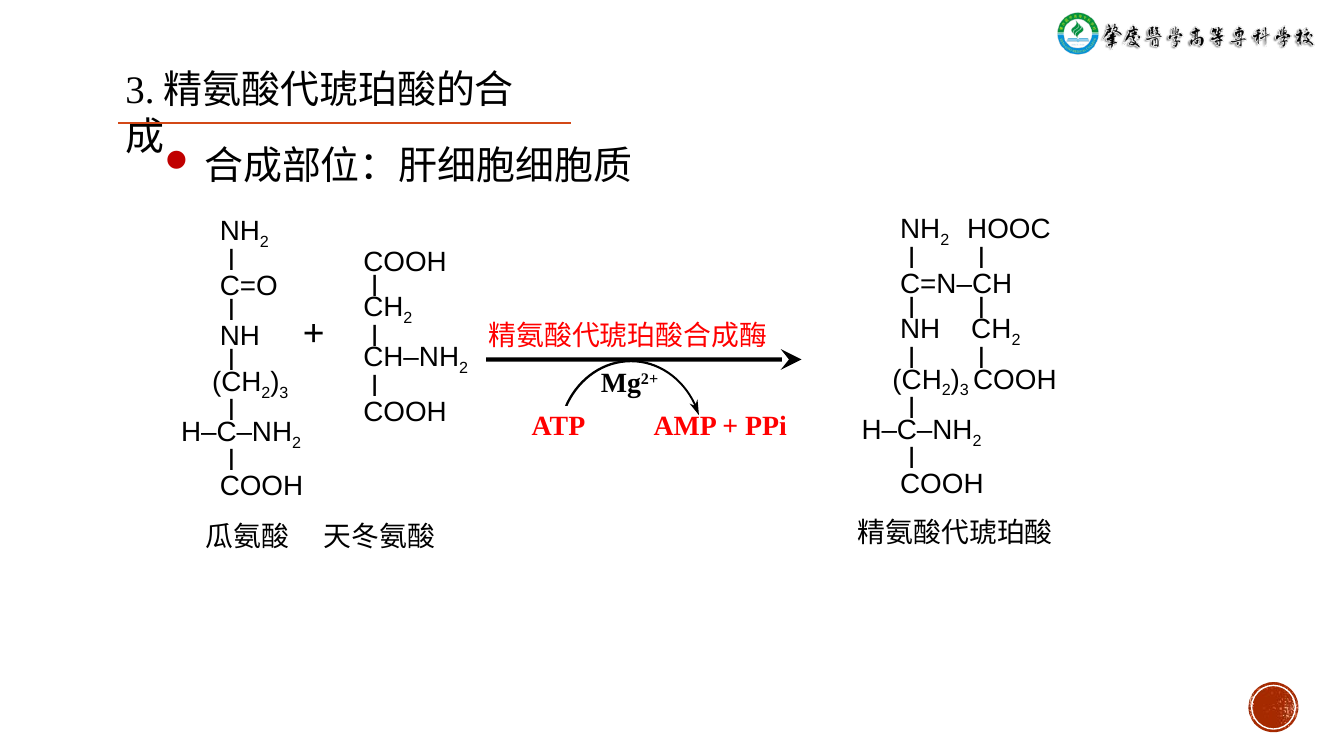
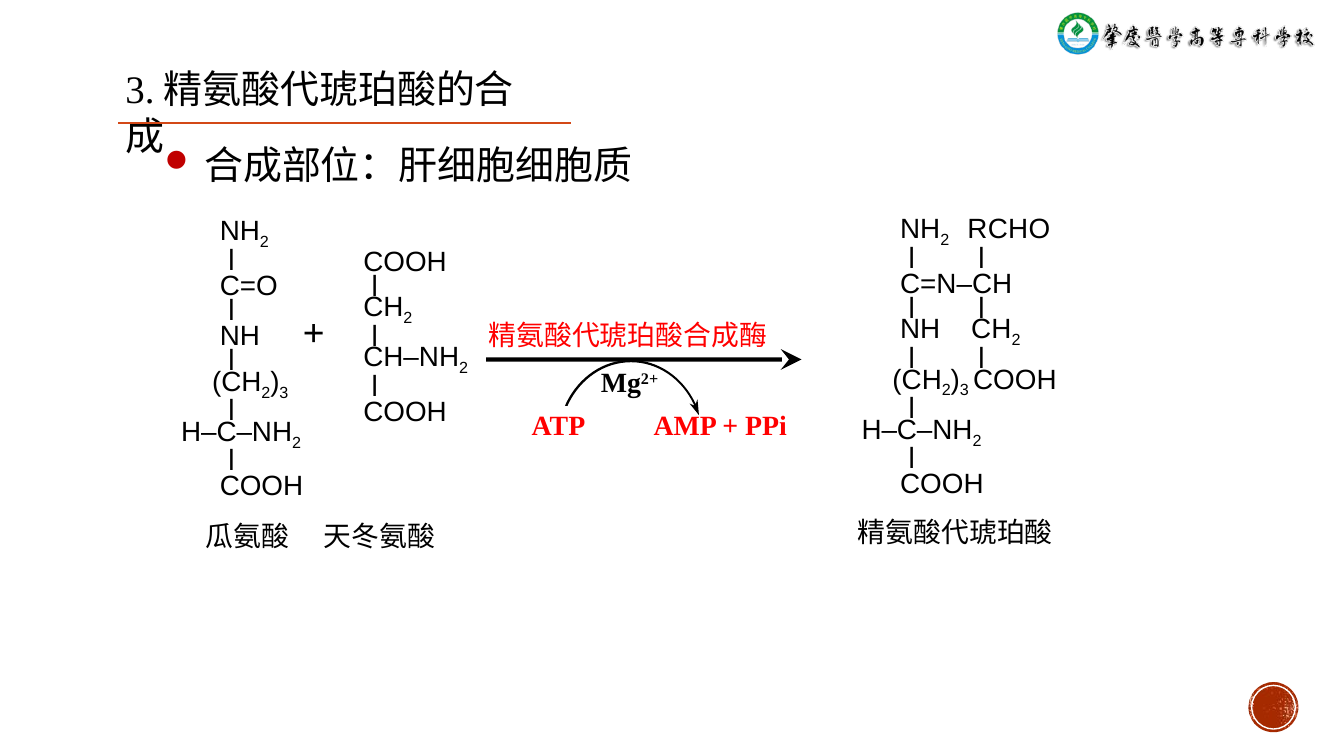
HOOC: HOOC -> RCHO
